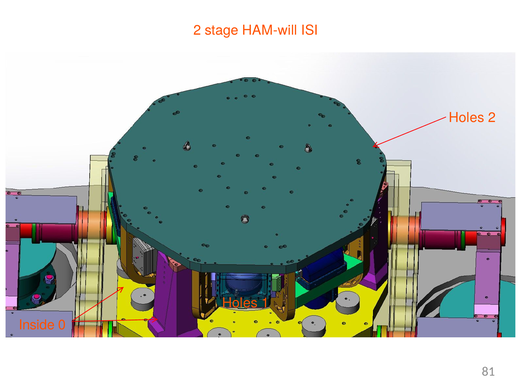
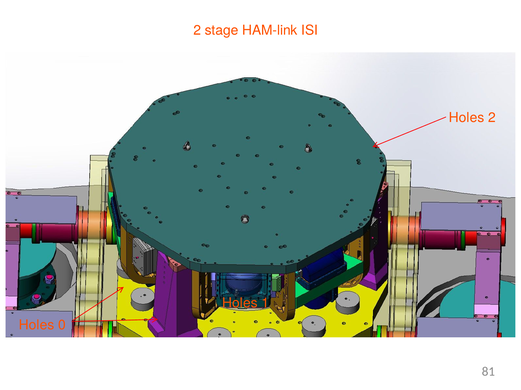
HAM-will: HAM-will -> HAM-link
Inside at (37, 326): Inside -> Holes
